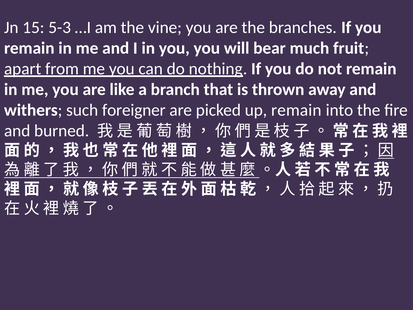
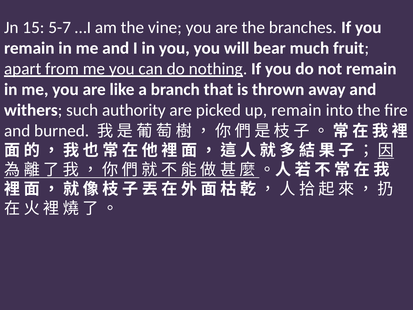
5-3: 5-3 -> 5-7
foreigner: foreigner -> authority
